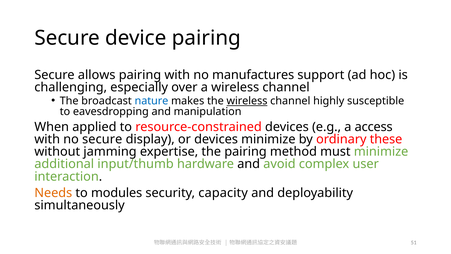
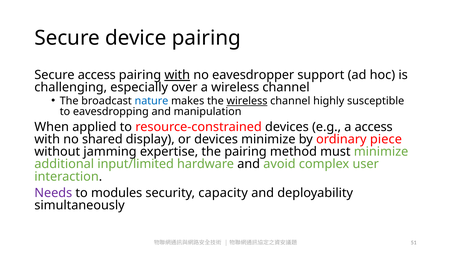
Secure allows: allows -> access
with at (177, 75) underline: none -> present
manufactures: manufactures -> eavesdropper
no secure: secure -> shared
these: these -> piece
input/thumb: input/thumb -> input/limited
Needs colour: orange -> purple
